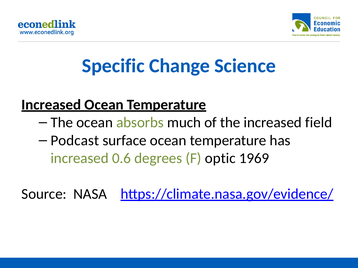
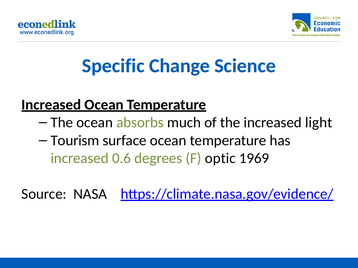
field: field -> light
Podcast: Podcast -> Tourism
